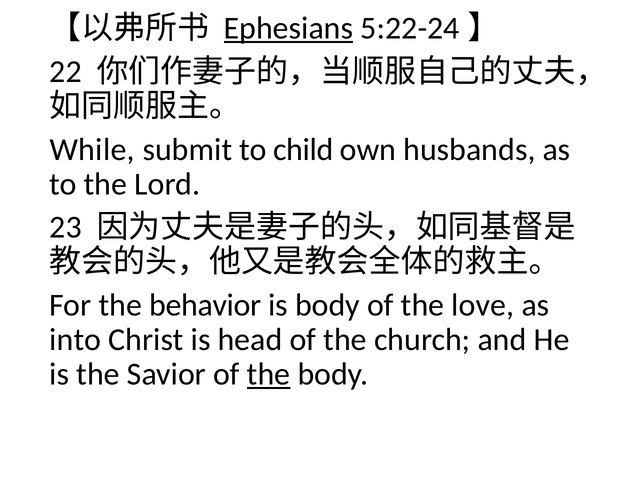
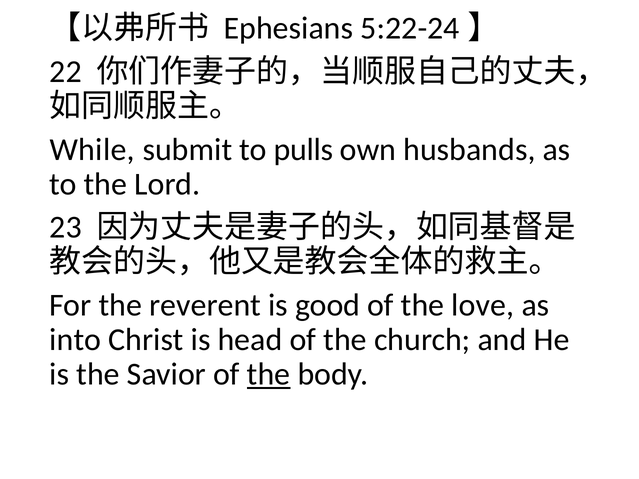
Ephesians underline: present -> none
child: child -> pulls
behavior: behavior -> reverent
is body: body -> good
